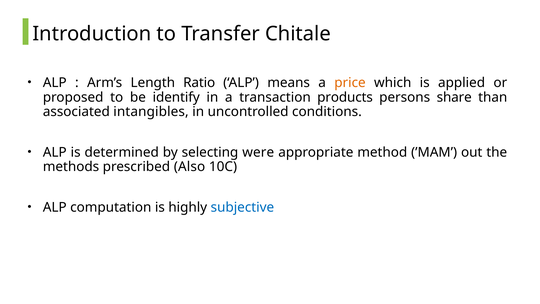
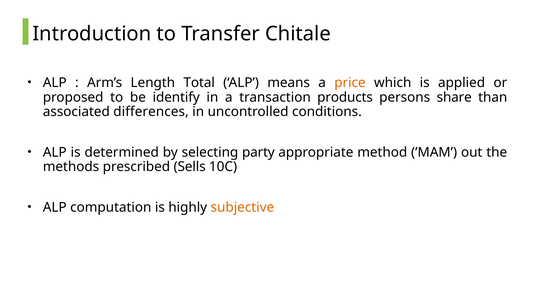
Ratio: Ratio -> Total
intangibles: intangibles -> differences
were: were -> party
Also: Also -> Sells
subjective colour: blue -> orange
